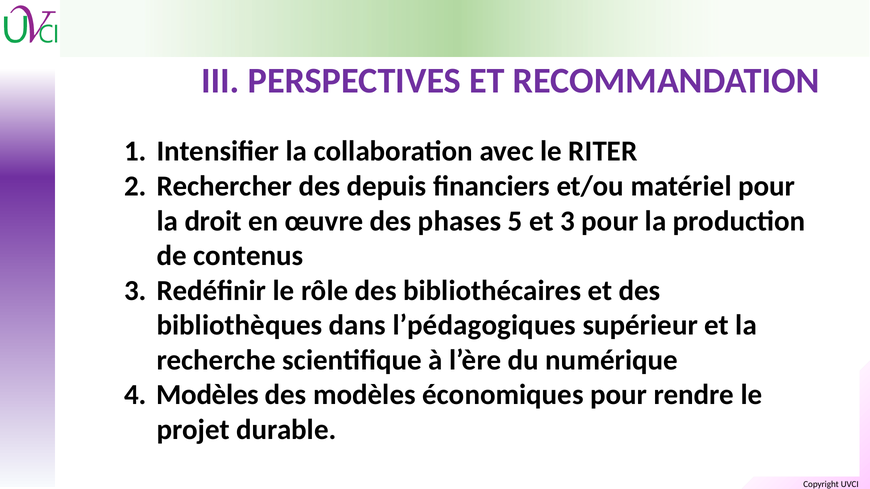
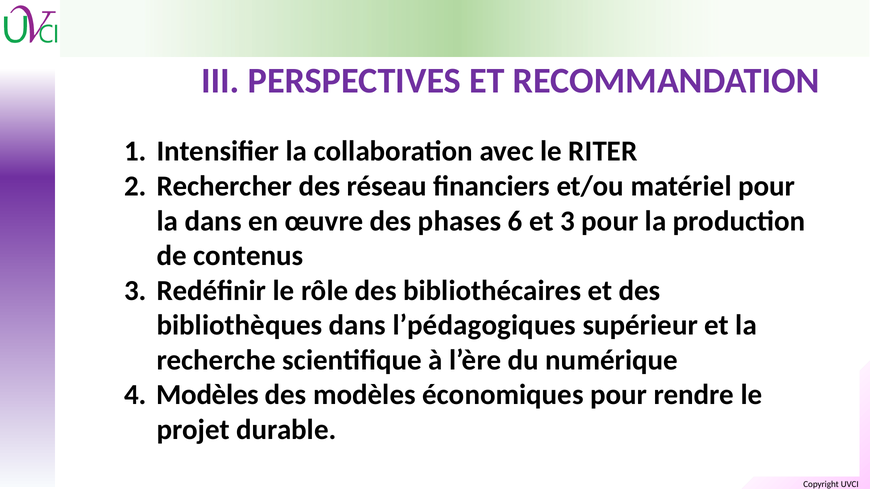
depuis: depuis -> réseau
la droit: droit -> dans
5: 5 -> 6
